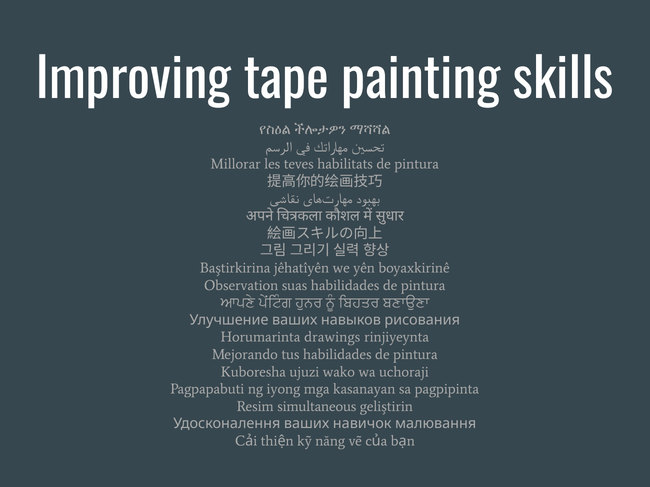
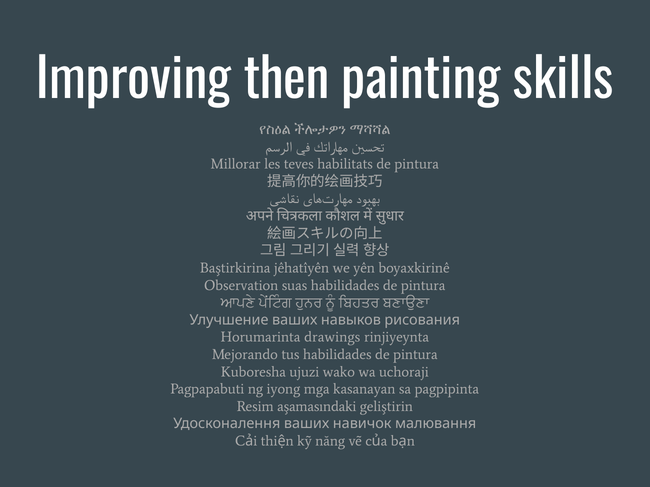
tape: tape -> then
simultaneous: simultaneous -> aşamasındaki
